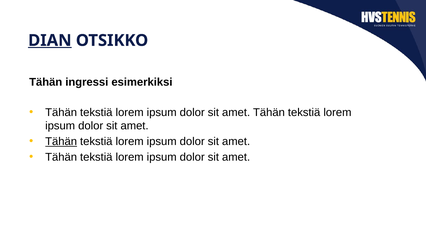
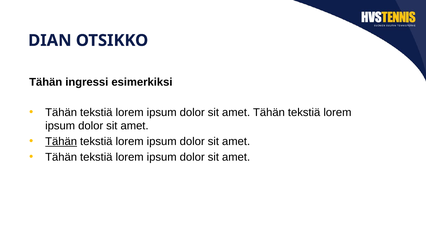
DIAN underline: present -> none
